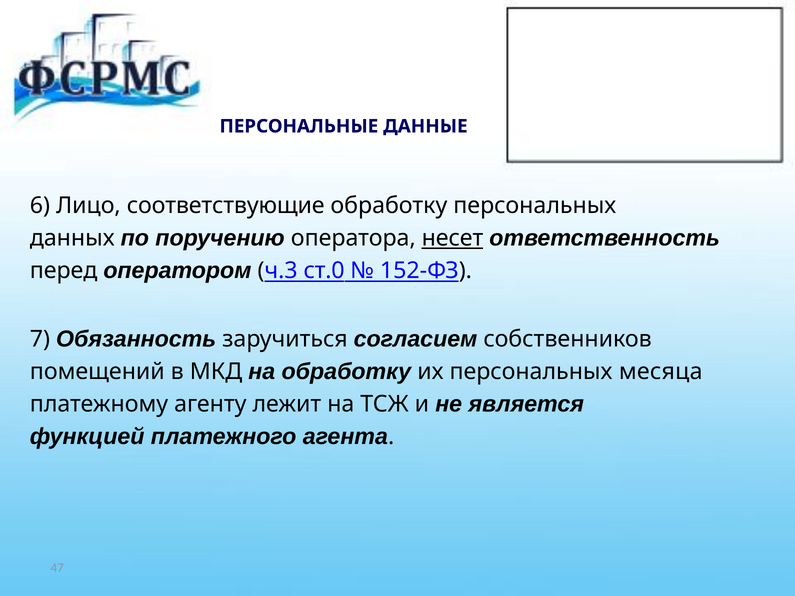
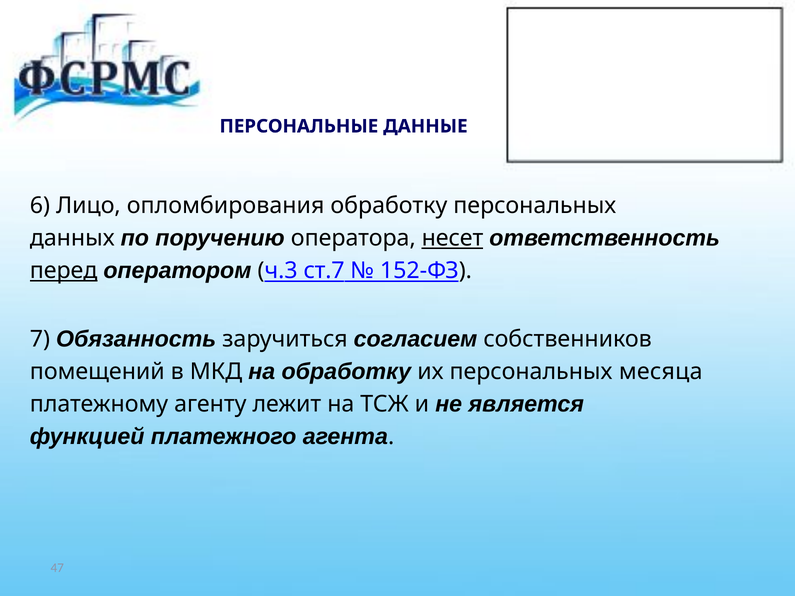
соответствующие: соответствующие -> опломбирования
перед underline: none -> present
ст.0: ст.0 -> ст.7
